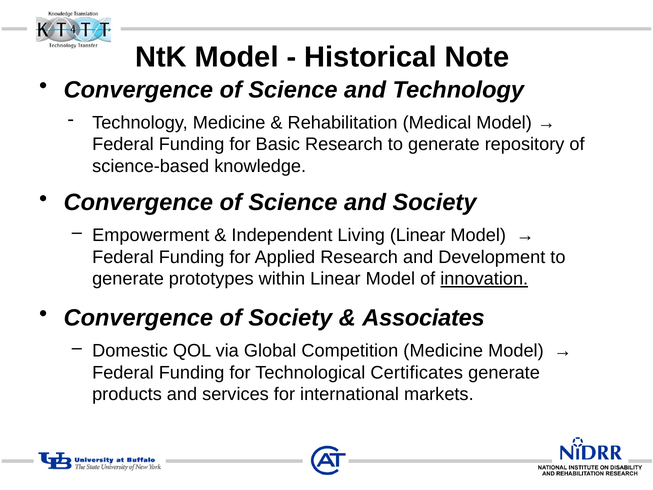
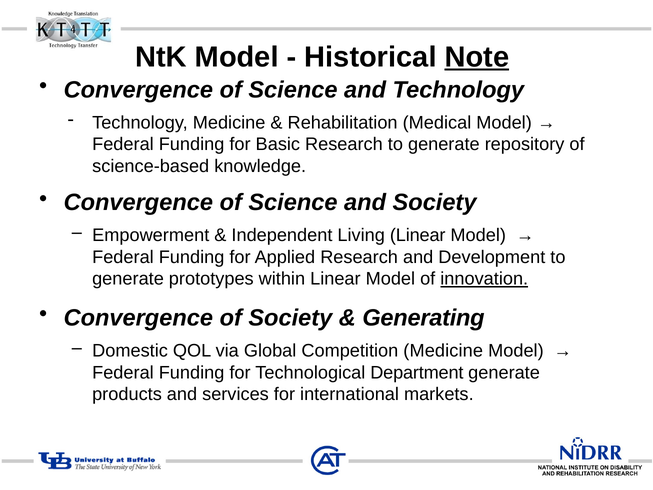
Note underline: none -> present
Associates: Associates -> Generating
Certificates: Certificates -> Department
